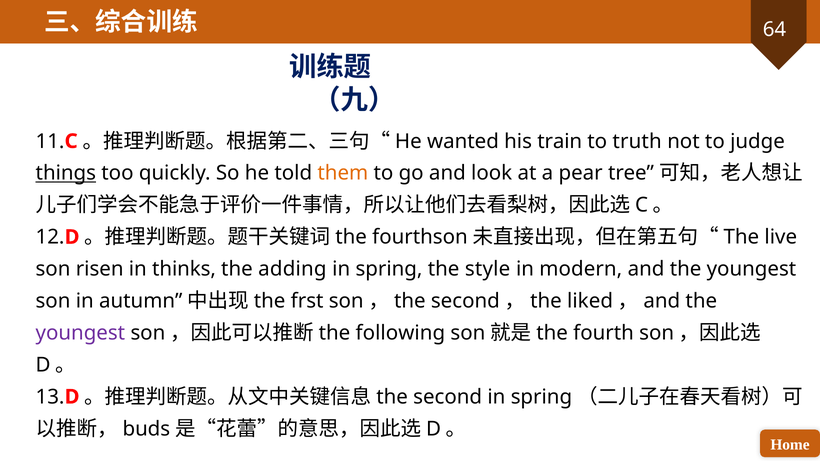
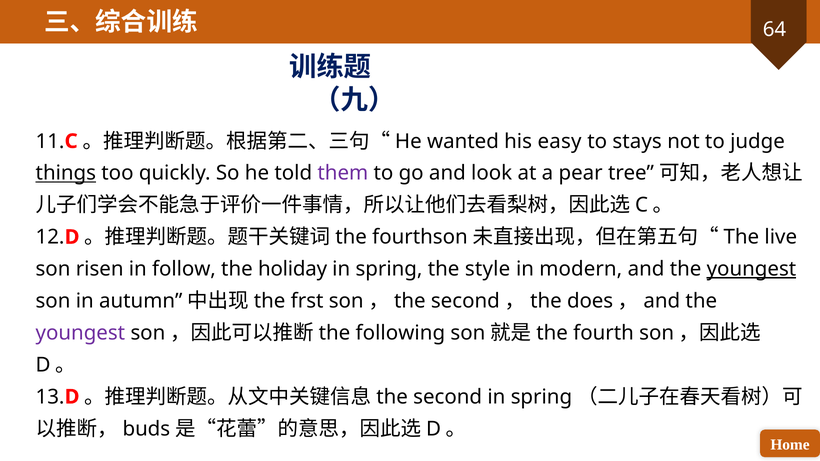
train: train -> easy
truth: truth -> stays
them colour: orange -> purple
thinks: thinks -> follow
adding: adding -> holiday
youngest at (751, 269) underline: none -> present
liked: liked -> does
